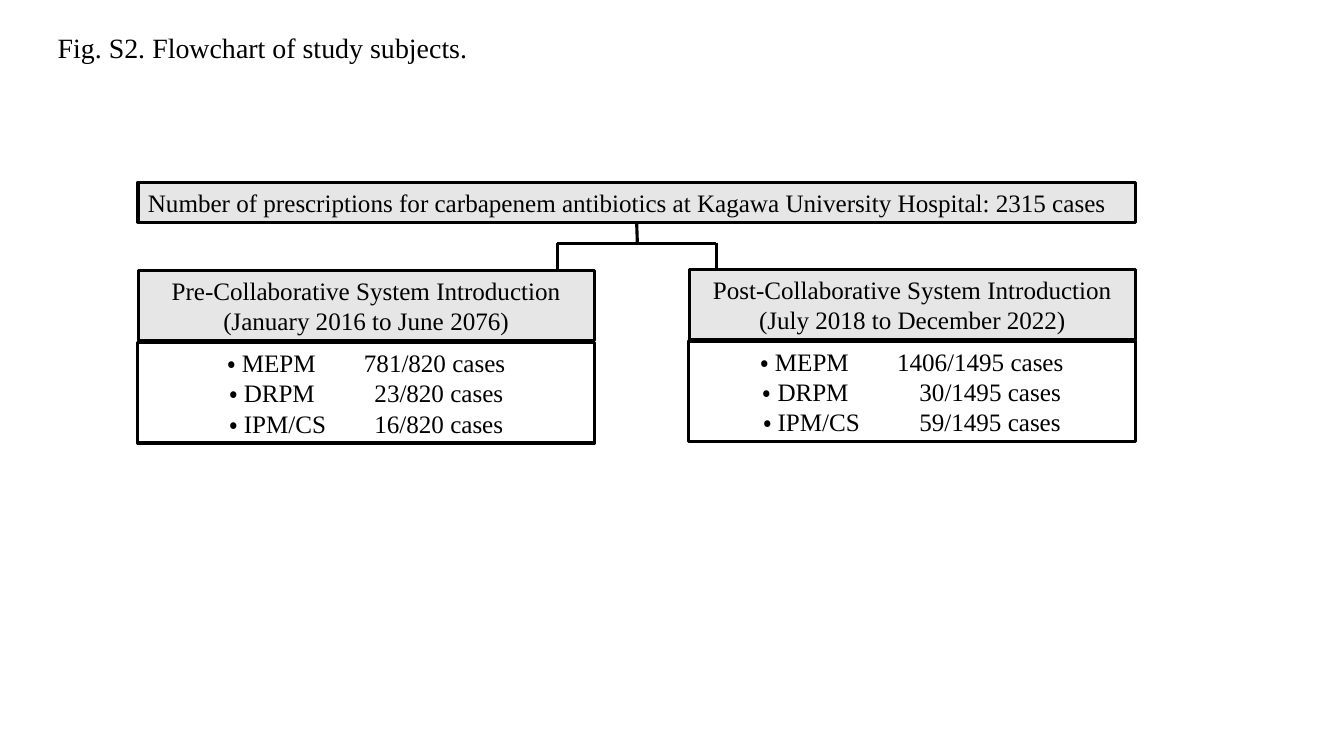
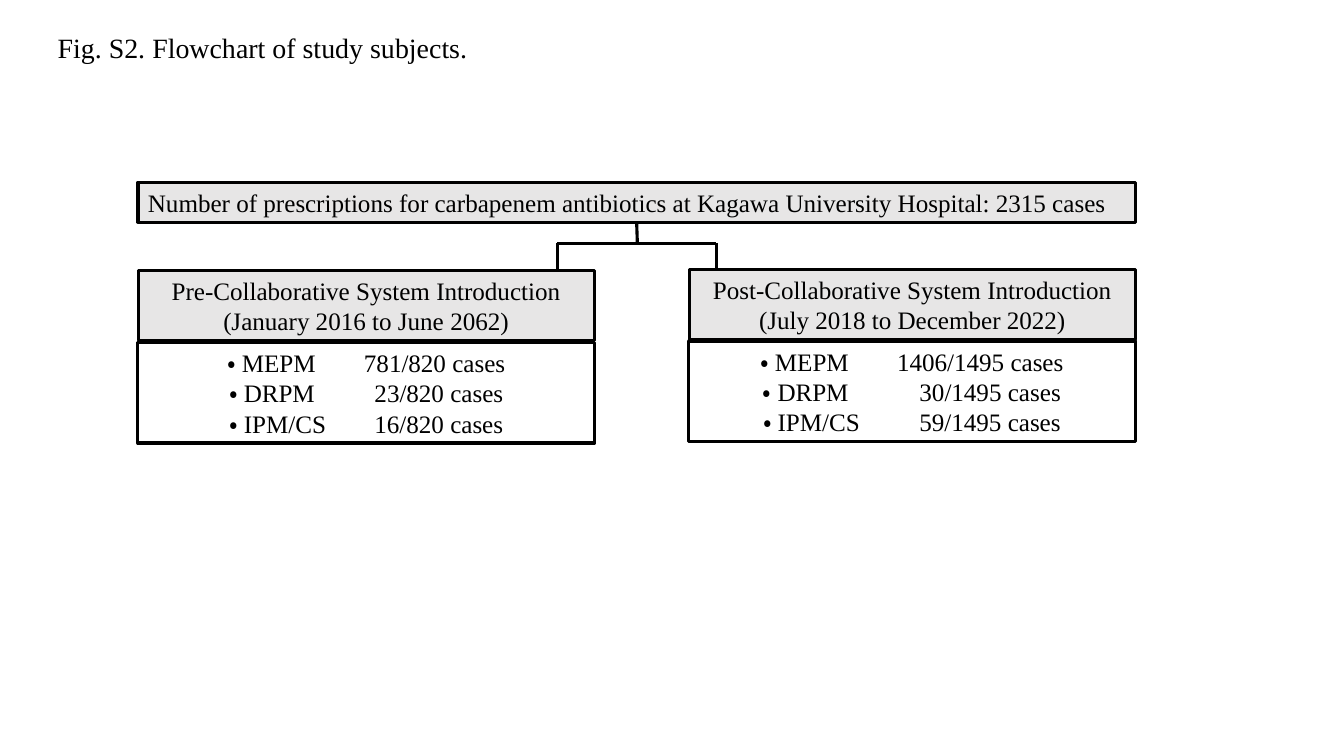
2076: 2076 -> 2062
